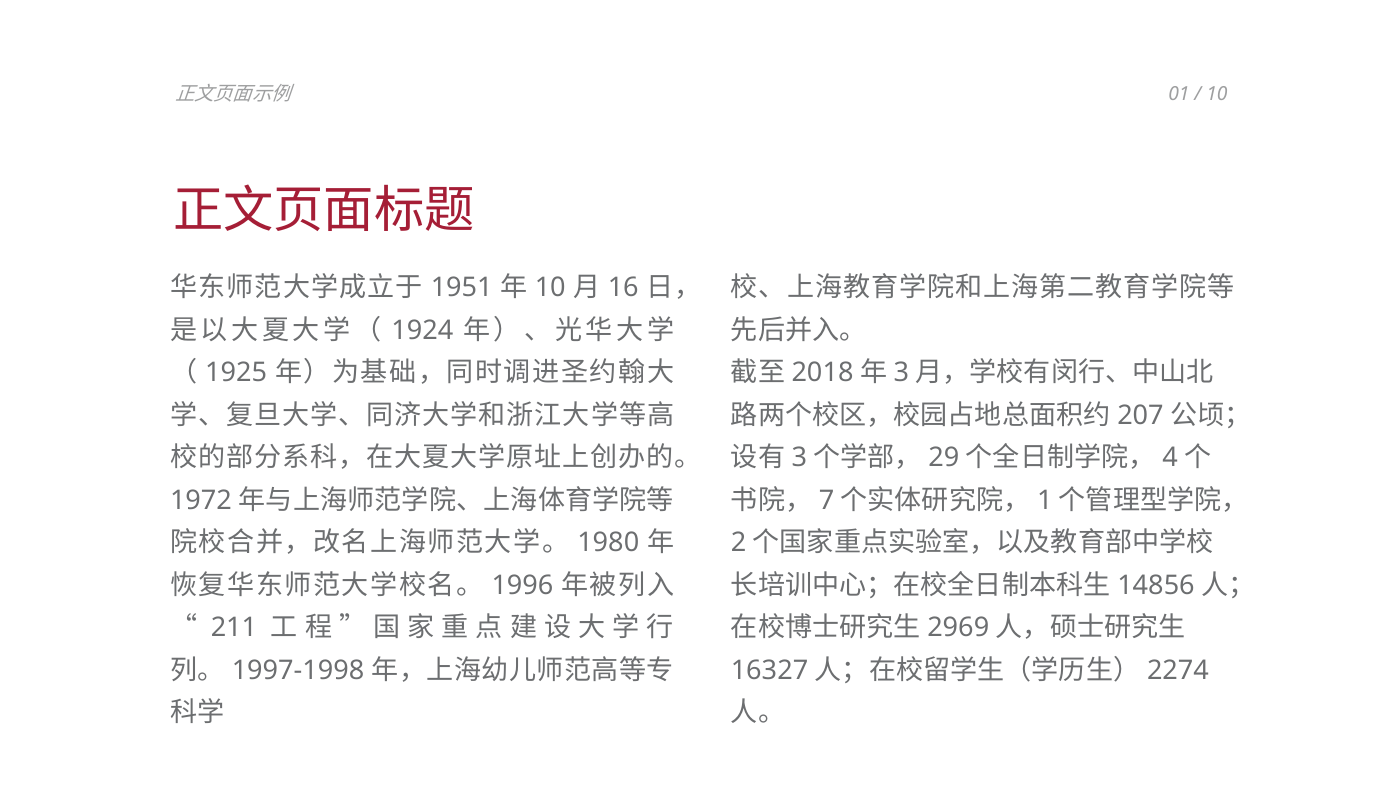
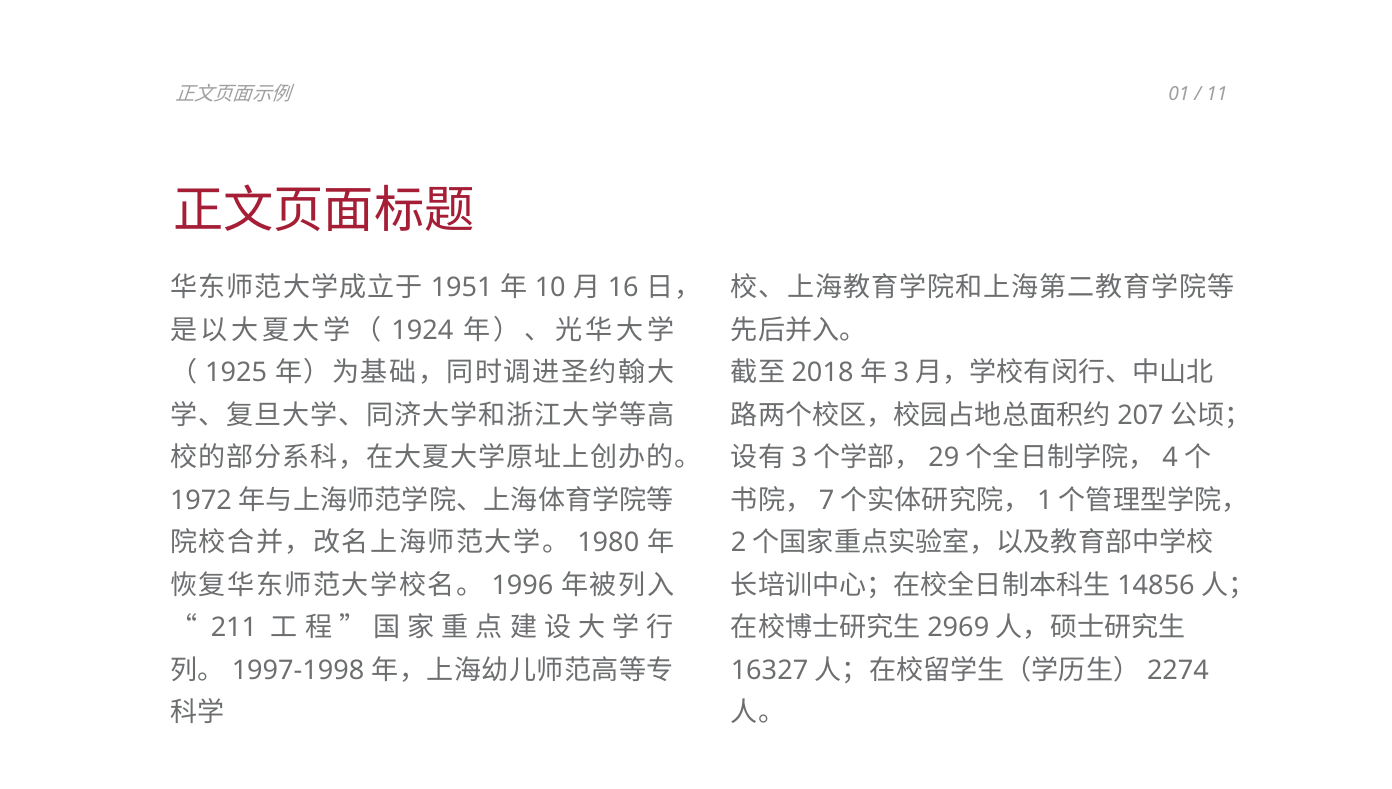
10 at (1217, 94): 10 -> 11
